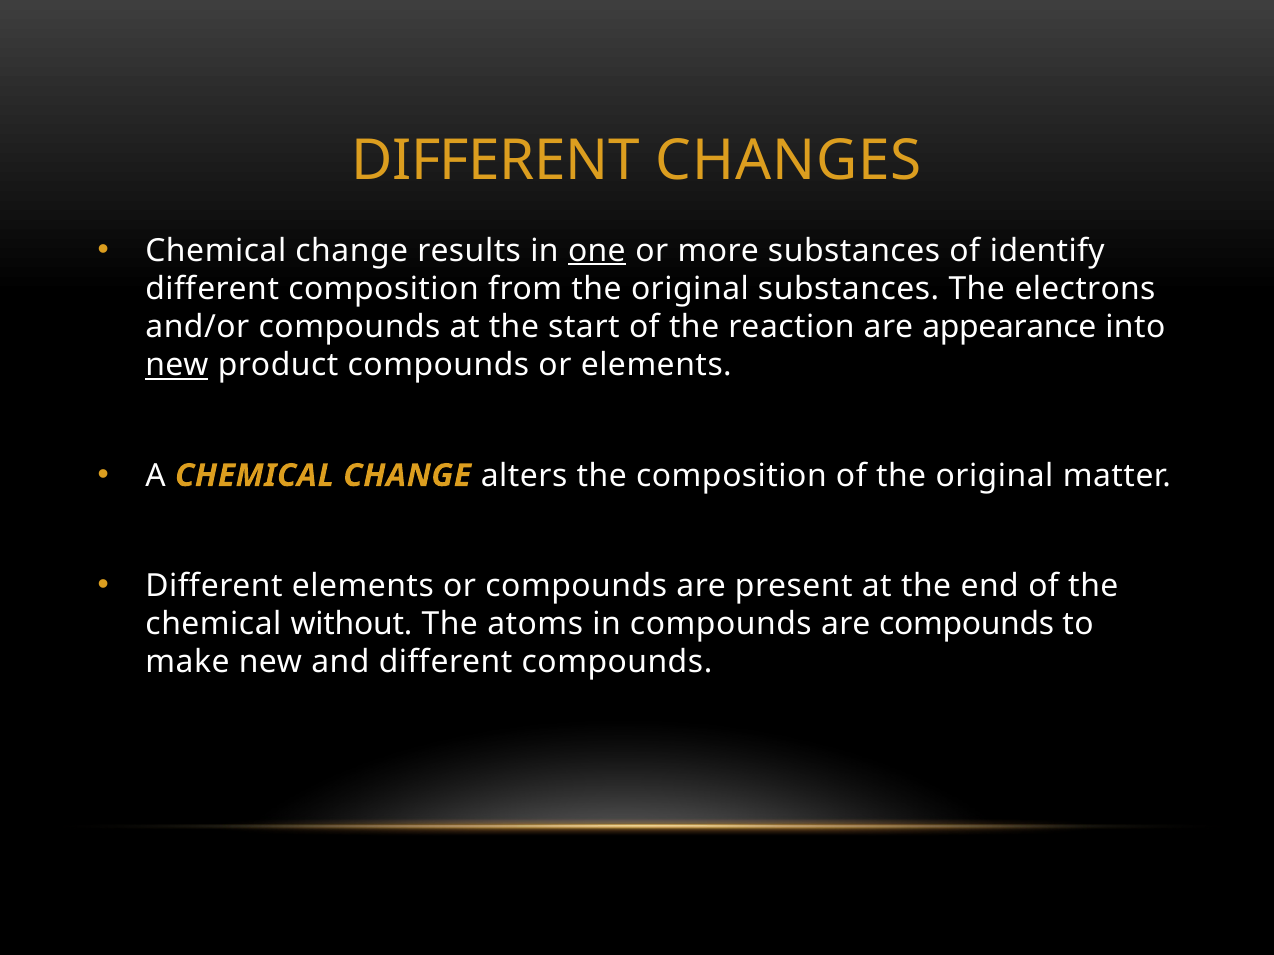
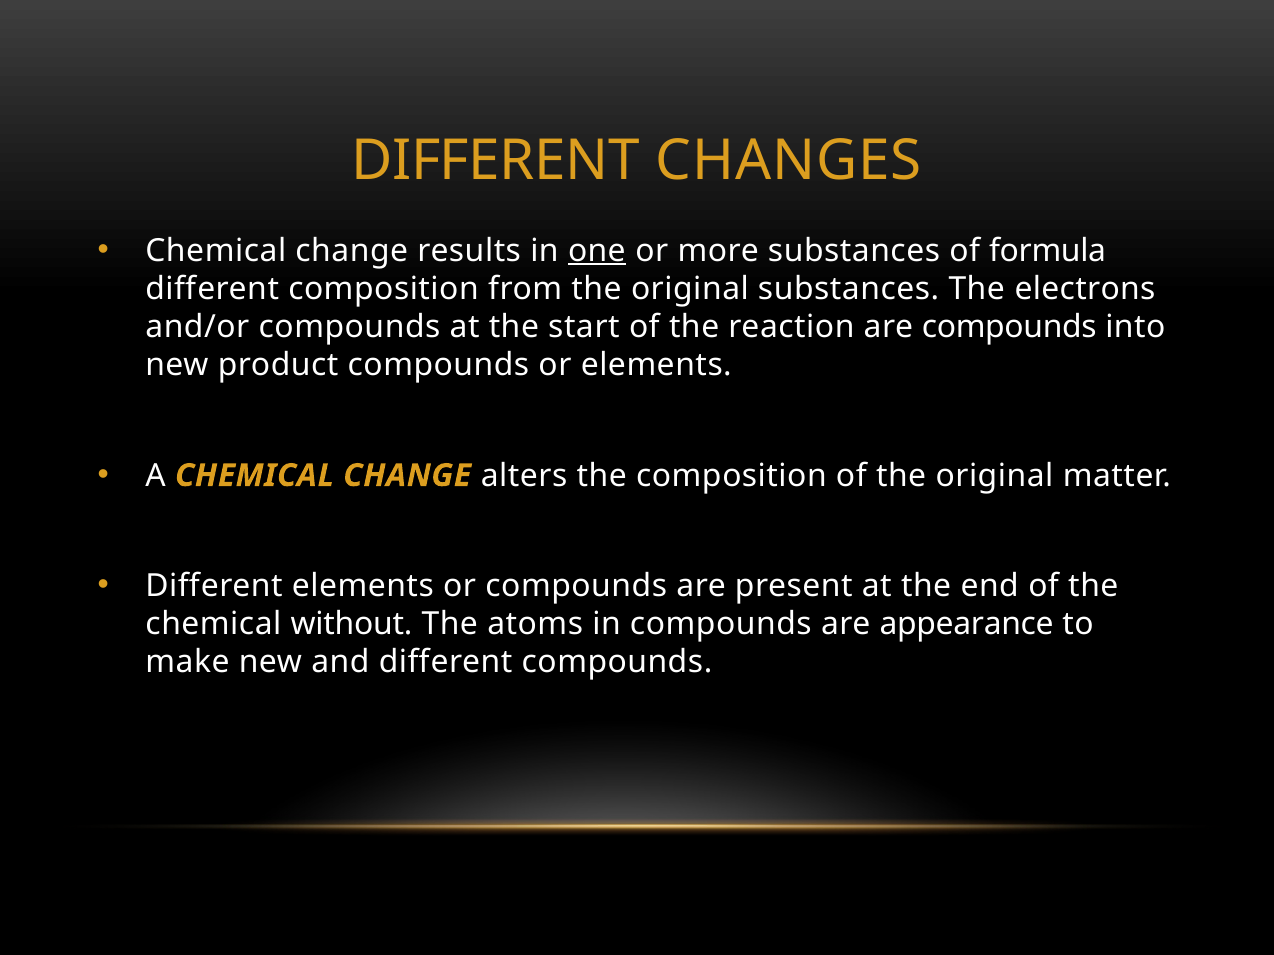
identify: identify -> formula
are appearance: appearance -> compounds
new at (177, 365) underline: present -> none
are compounds: compounds -> appearance
